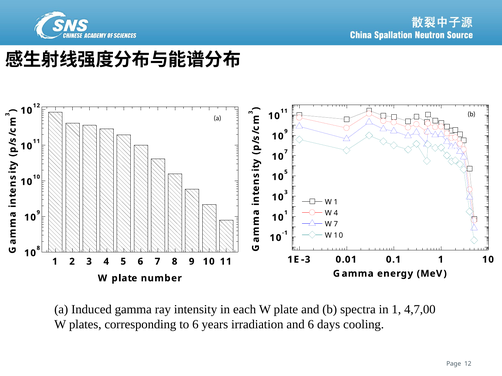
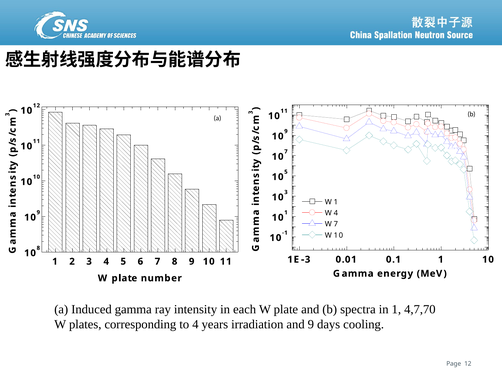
4,7,00: 4,7,00 -> 4,7,70
to 6: 6 -> 4
and 6: 6 -> 9
